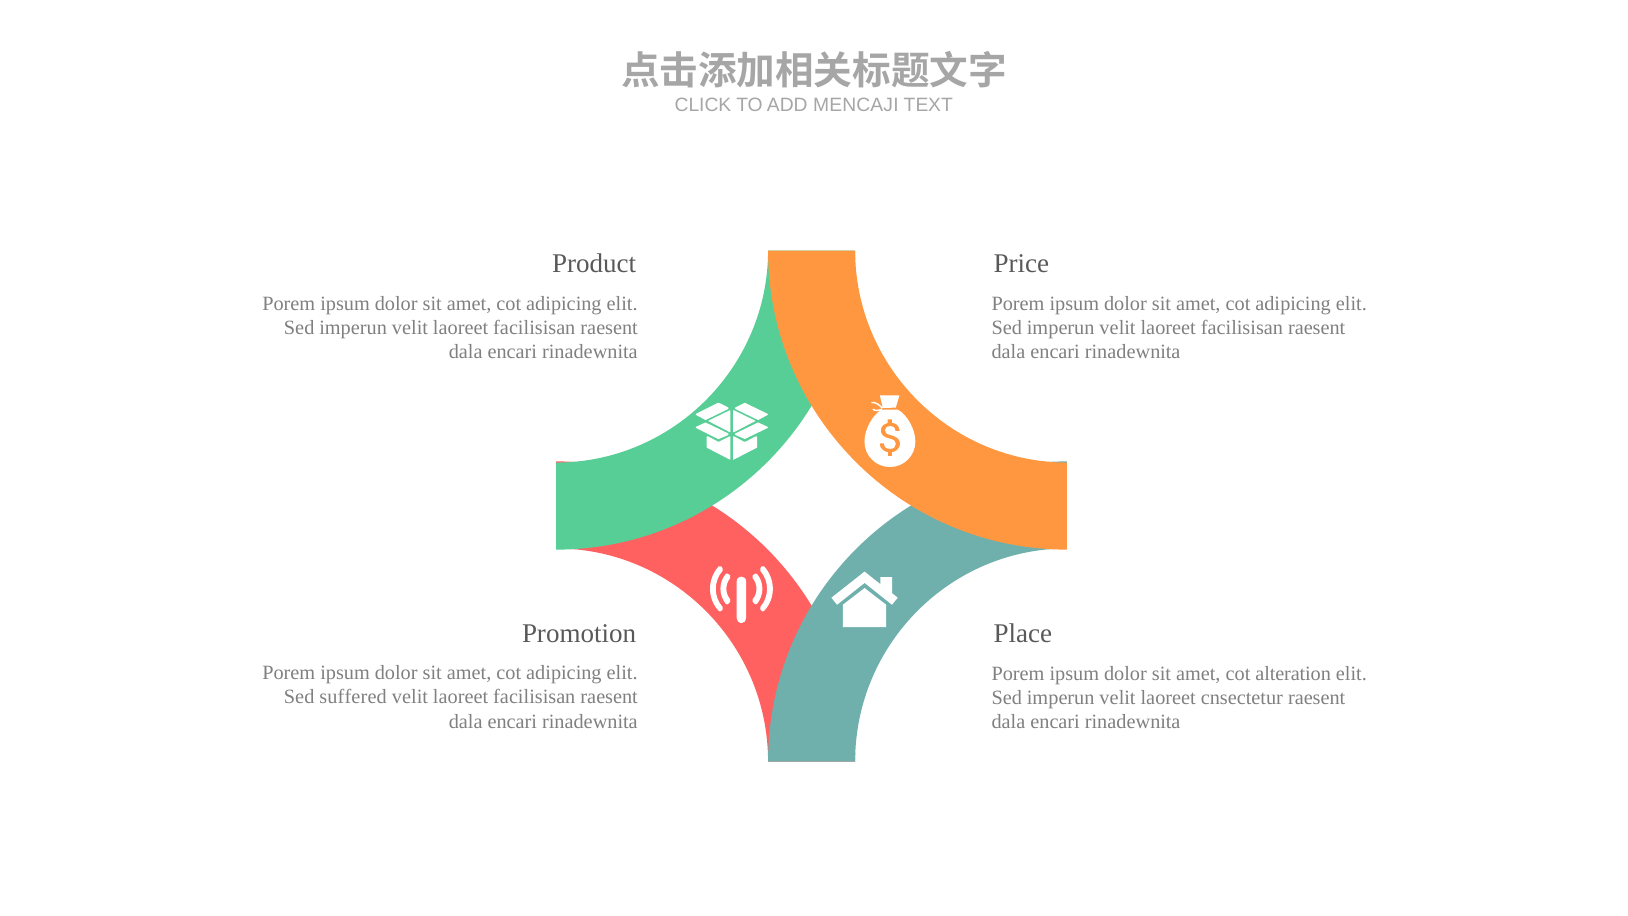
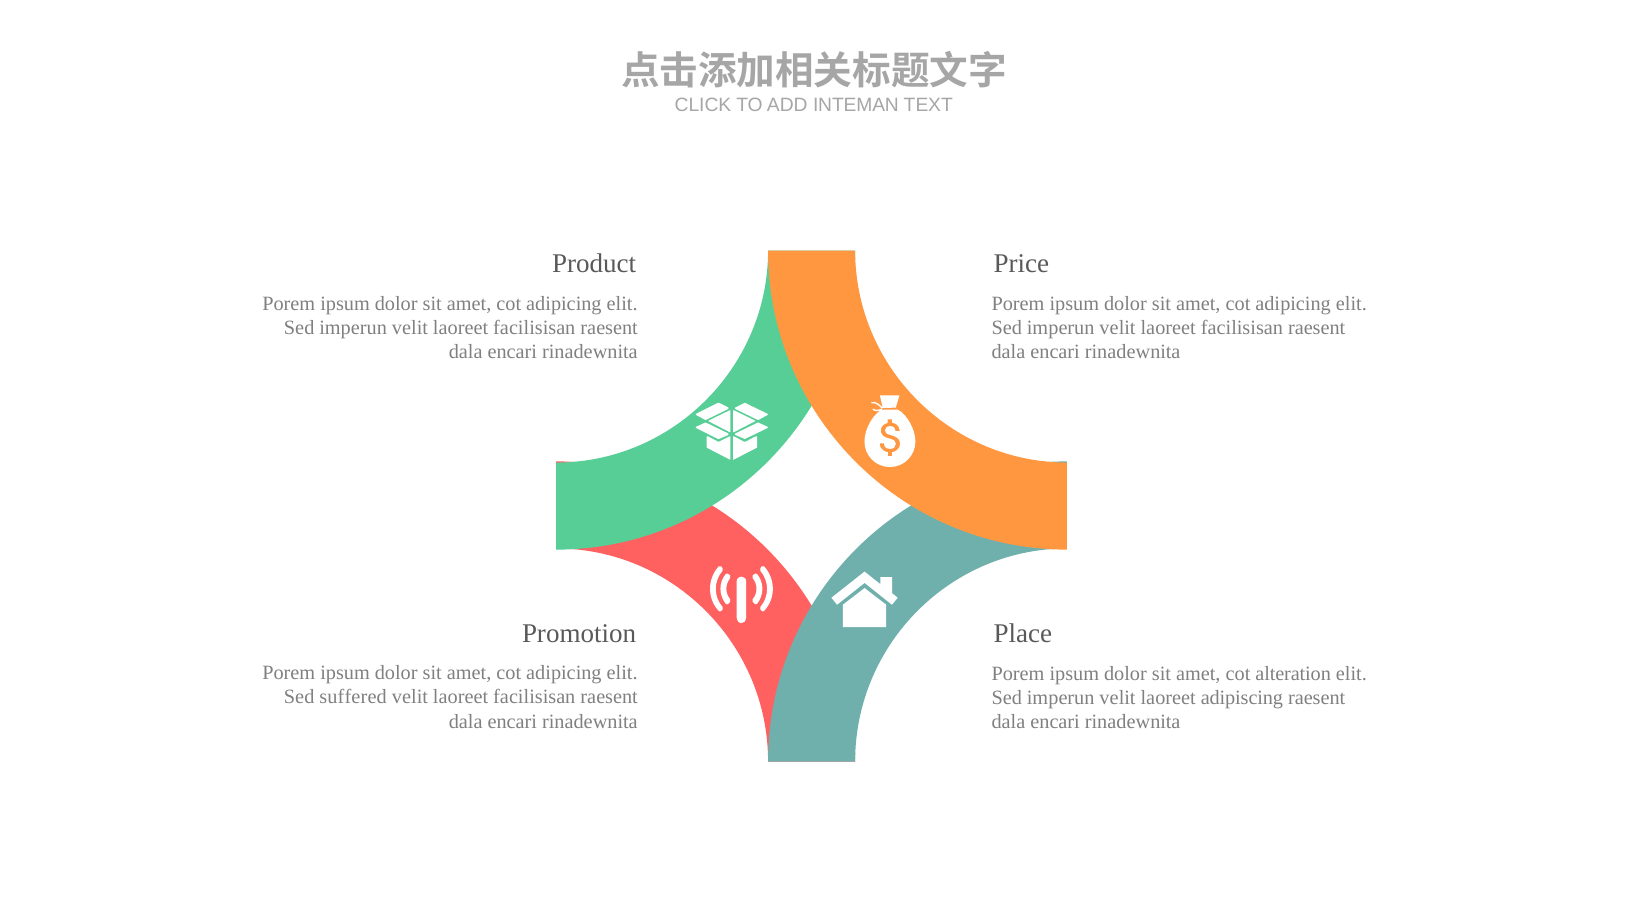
MENCAJI: MENCAJI -> INTEMAN
cnsectetur: cnsectetur -> adipiscing
